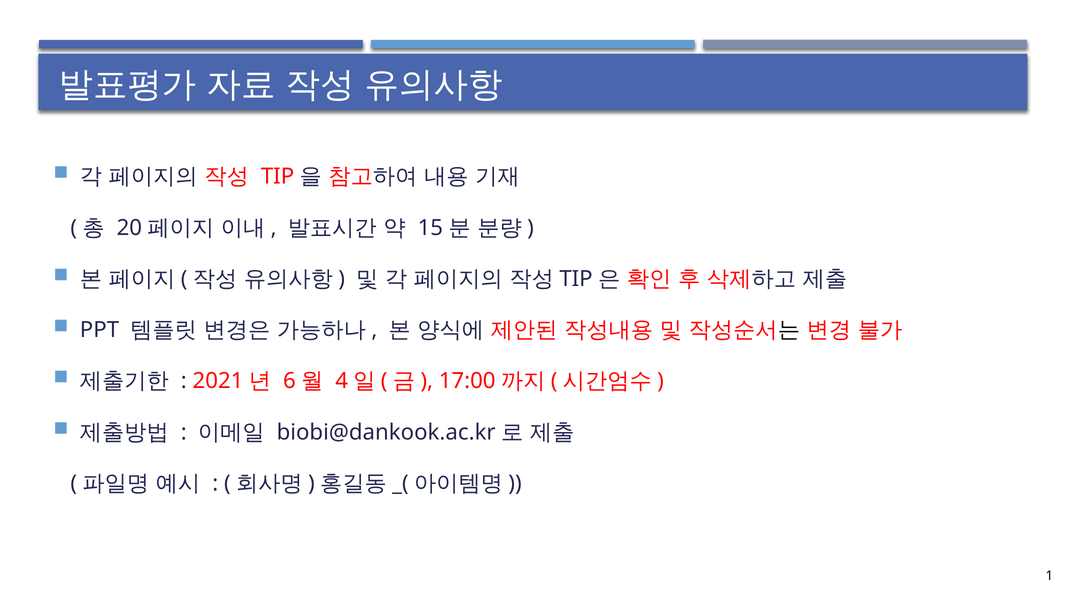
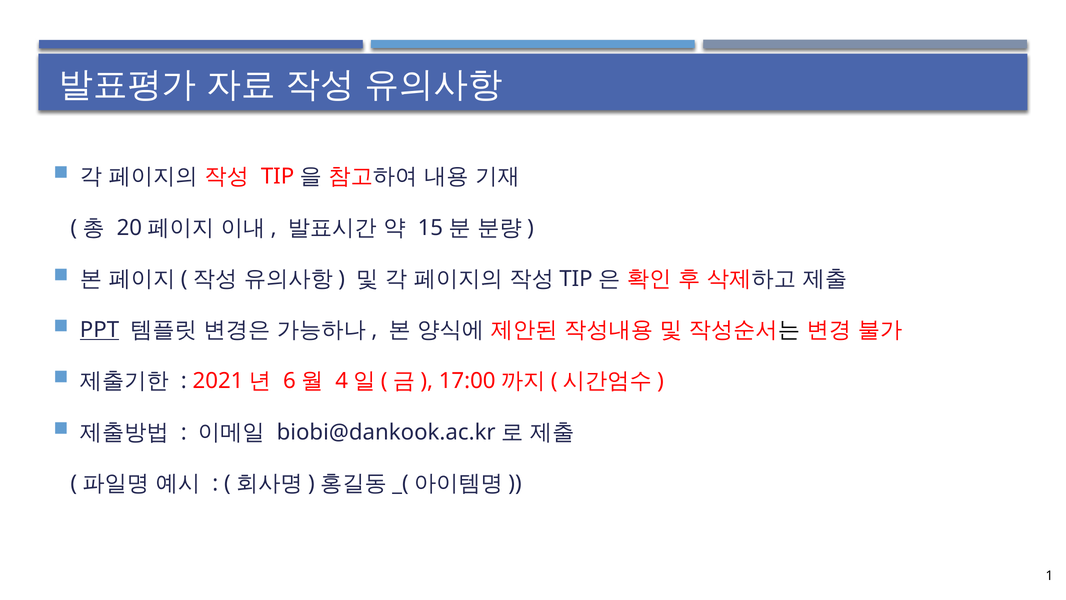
PPT underline: none -> present
